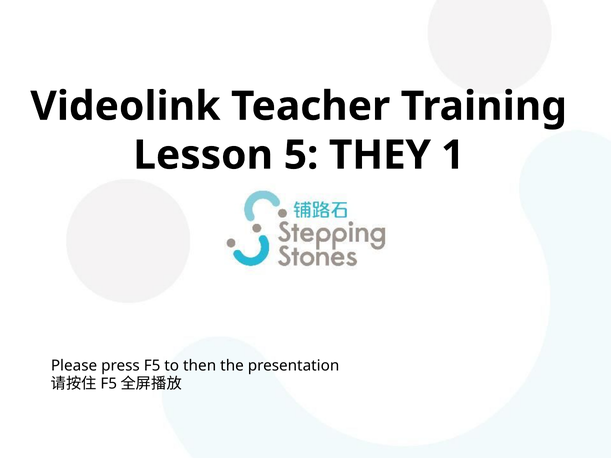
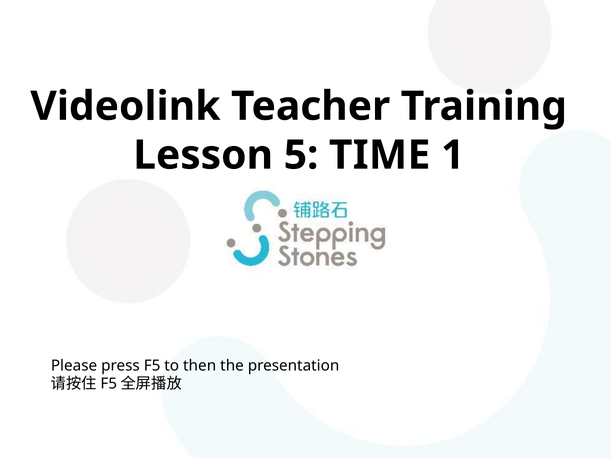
THEY: THEY -> TIME
